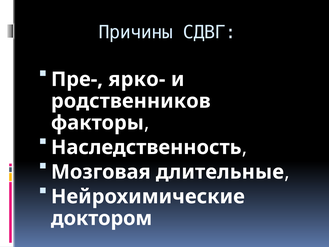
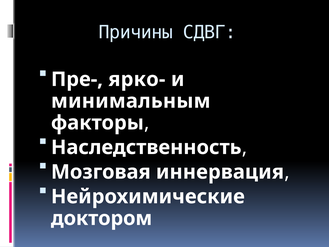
родственников: родственников -> минимальным
длительные: длительные -> иннервация
